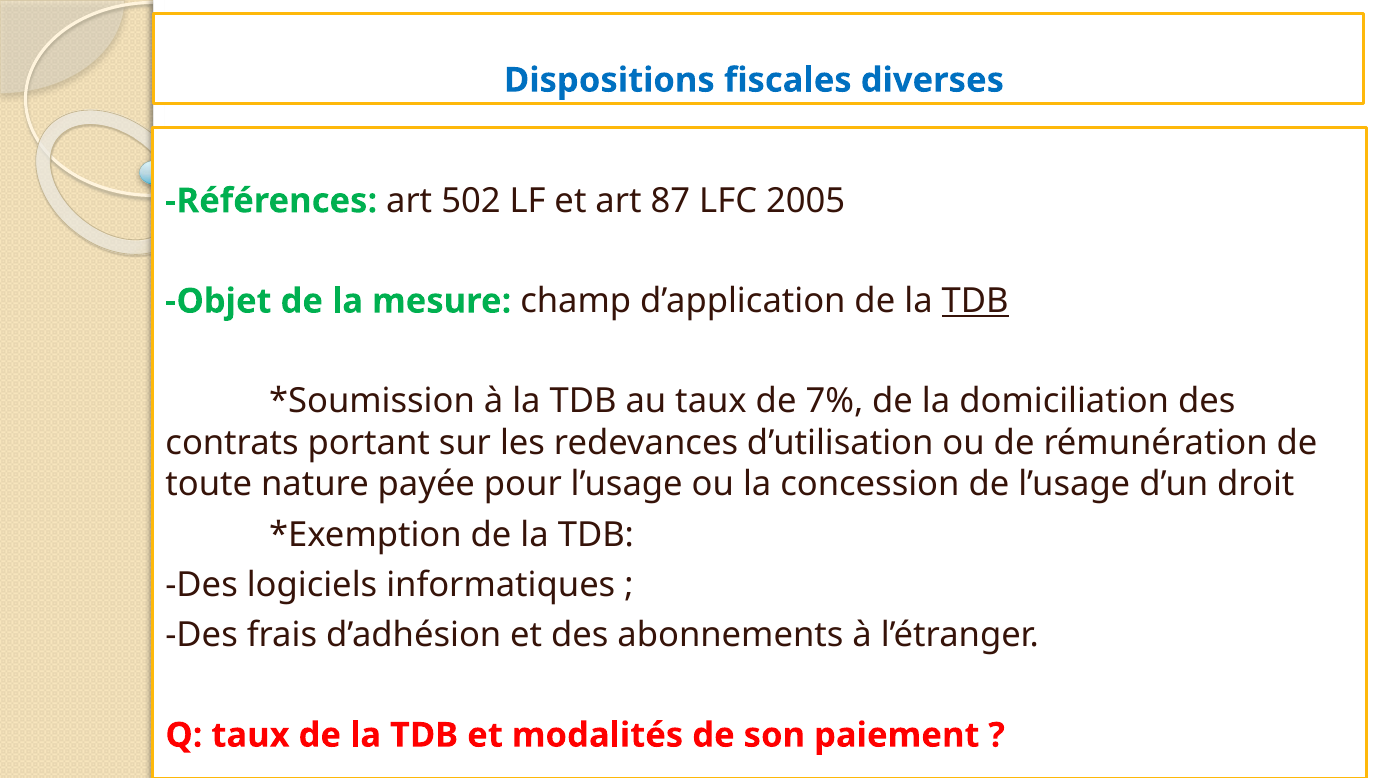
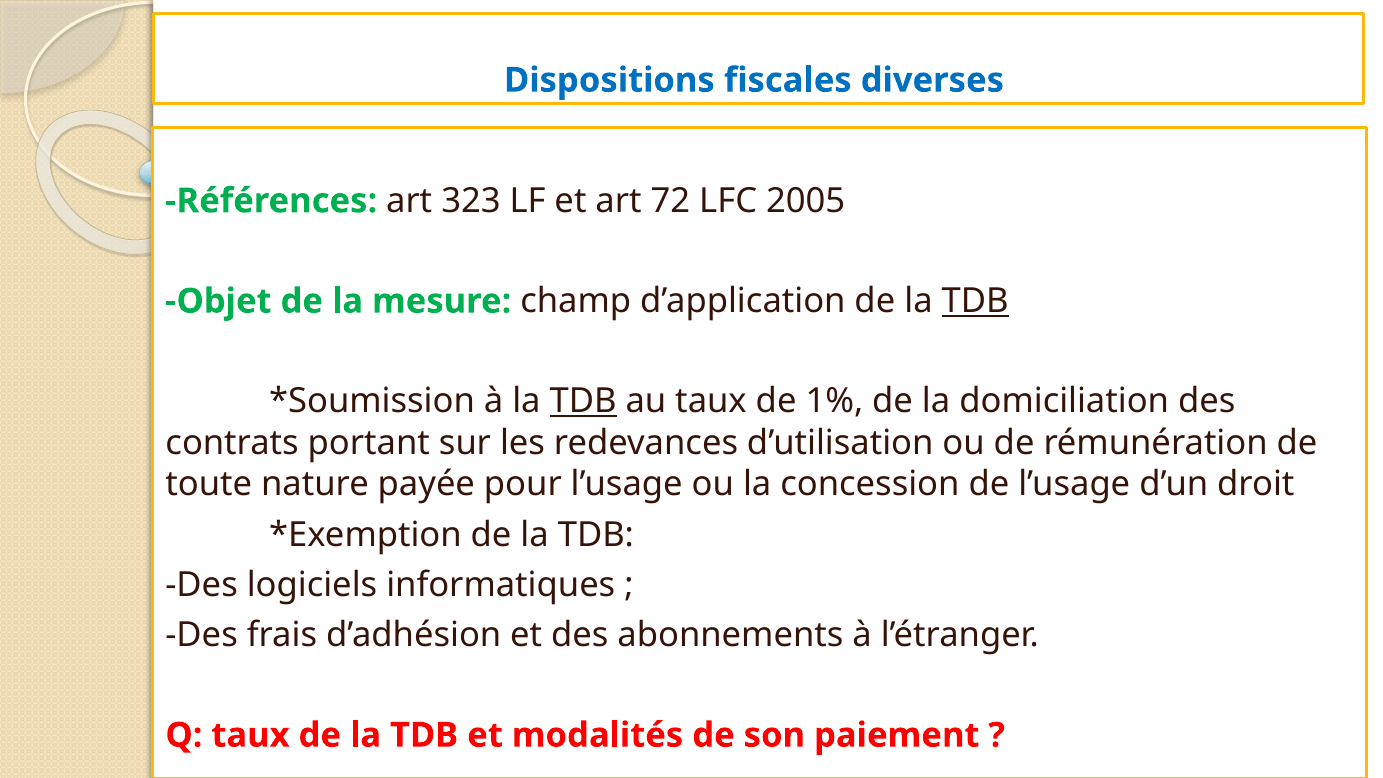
502: 502 -> 323
87: 87 -> 72
TDB at (583, 401) underline: none -> present
7%: 7% -> 1%
